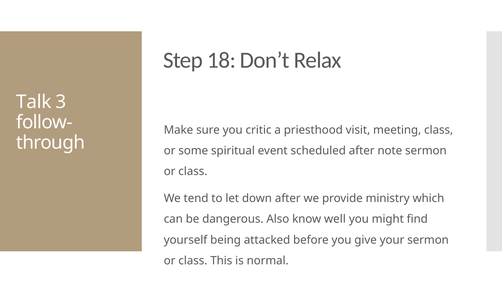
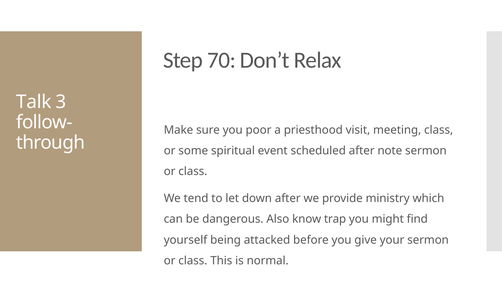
18: 18 -> 70
critic: critic -> poor
well: well -> trap
